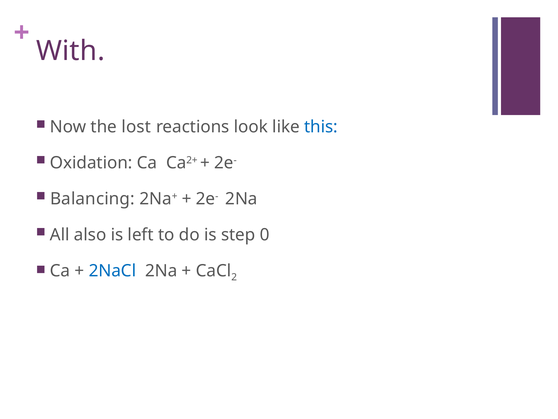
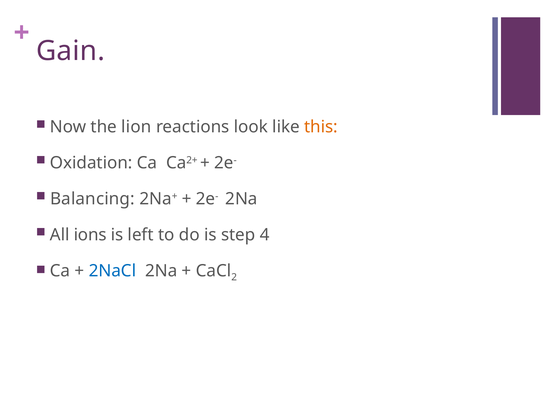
With: With -> Gain
lost: lost -> lion
this colour: blue -> orange
also: also -> ions
0: 0 -> 4
